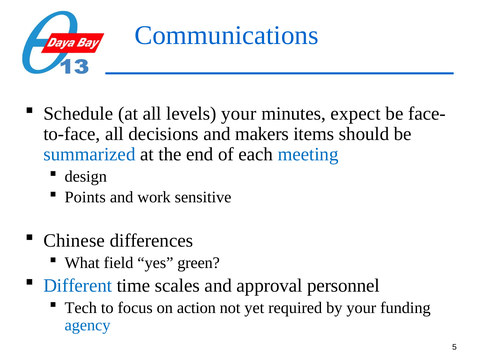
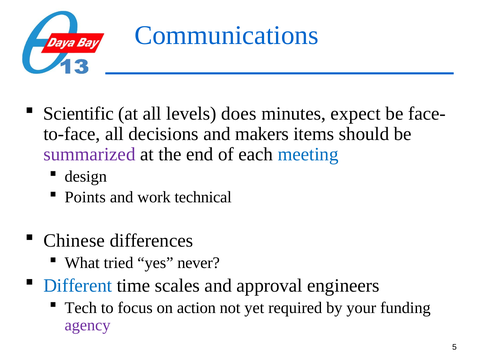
Schedule: Schedule -> Scientific
levels your: your -> does
summarized colour: blue -> purple
sensitive: sensitive -> technical
field: field -> tried
green: green -> never
personnel: personnel -> engineers
agency colour: blue -> purple
